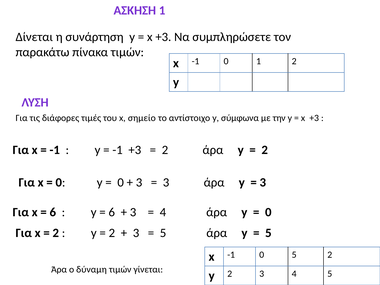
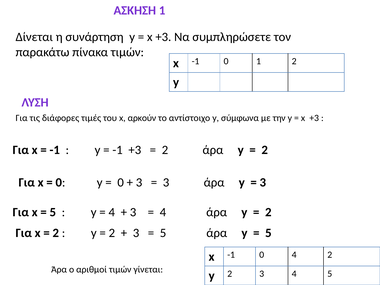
σημείο: σημείο -> αρκούν
6 at (53, 212): 6 -> 5
6 at (112, 212): 6 -> 4
0 at (268, 212): 0 -> 2
0 5: 5 -> 4
δύναμη: δύναμη -> αριθμοί
